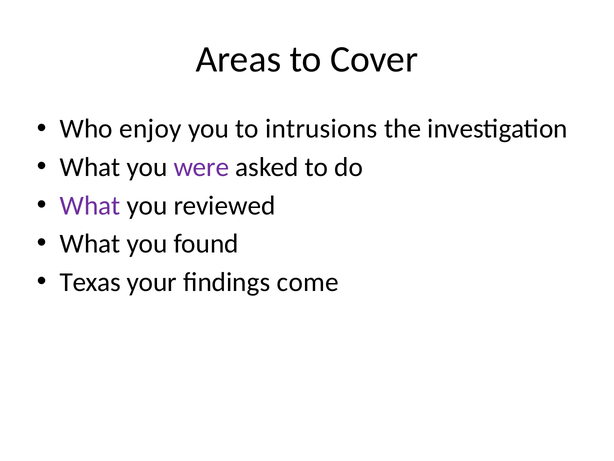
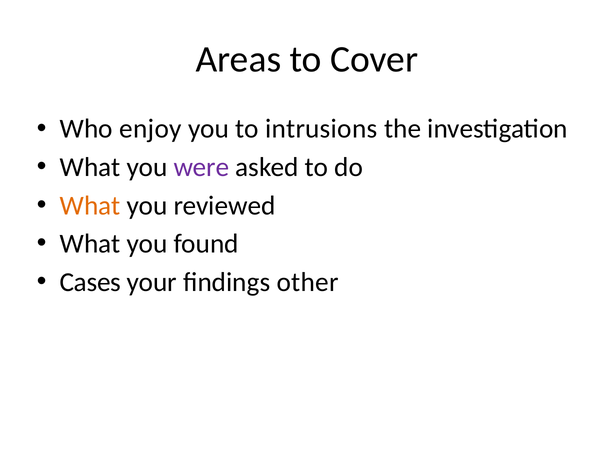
What at (90, 205) colour: purple -> orange
Texas: Texas -> Cases
come: come -> other
